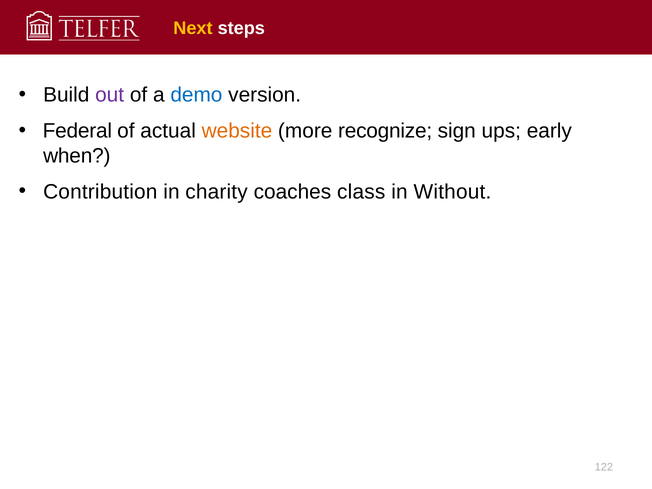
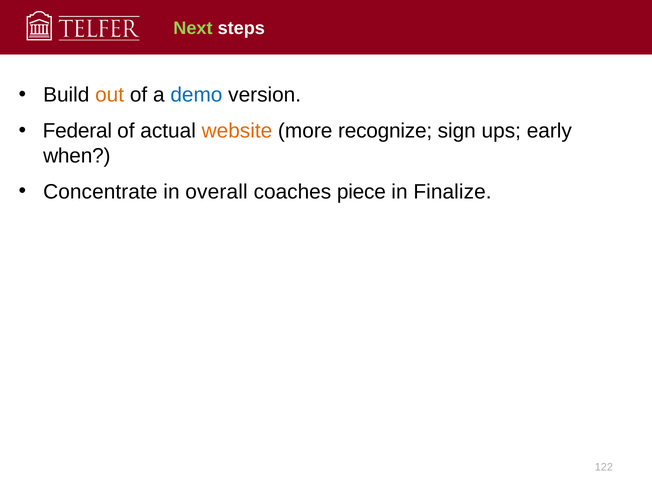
Next colour: yellow -> light green
out colour: purple -> orange
Contribution: Contribution -> Concentrate
charity: charity -> overall
class: class -> piece
Without: Without -> Finalize
